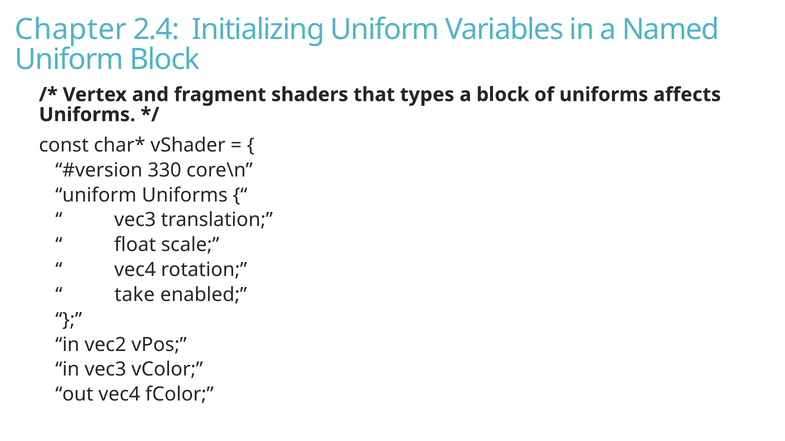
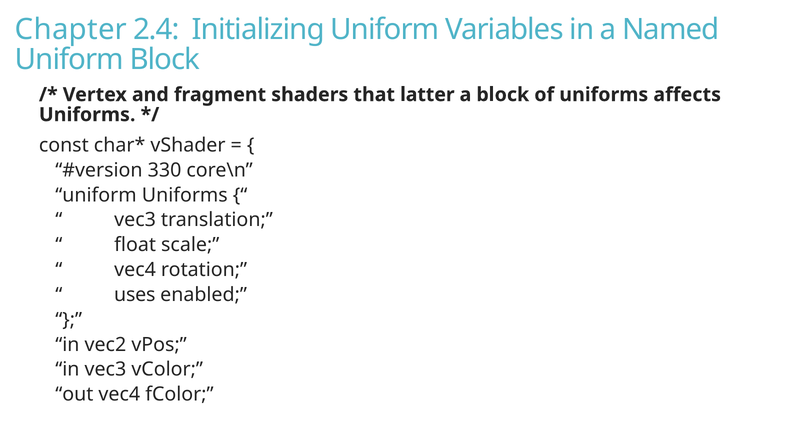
types: types -> latter
take: take -> uses
